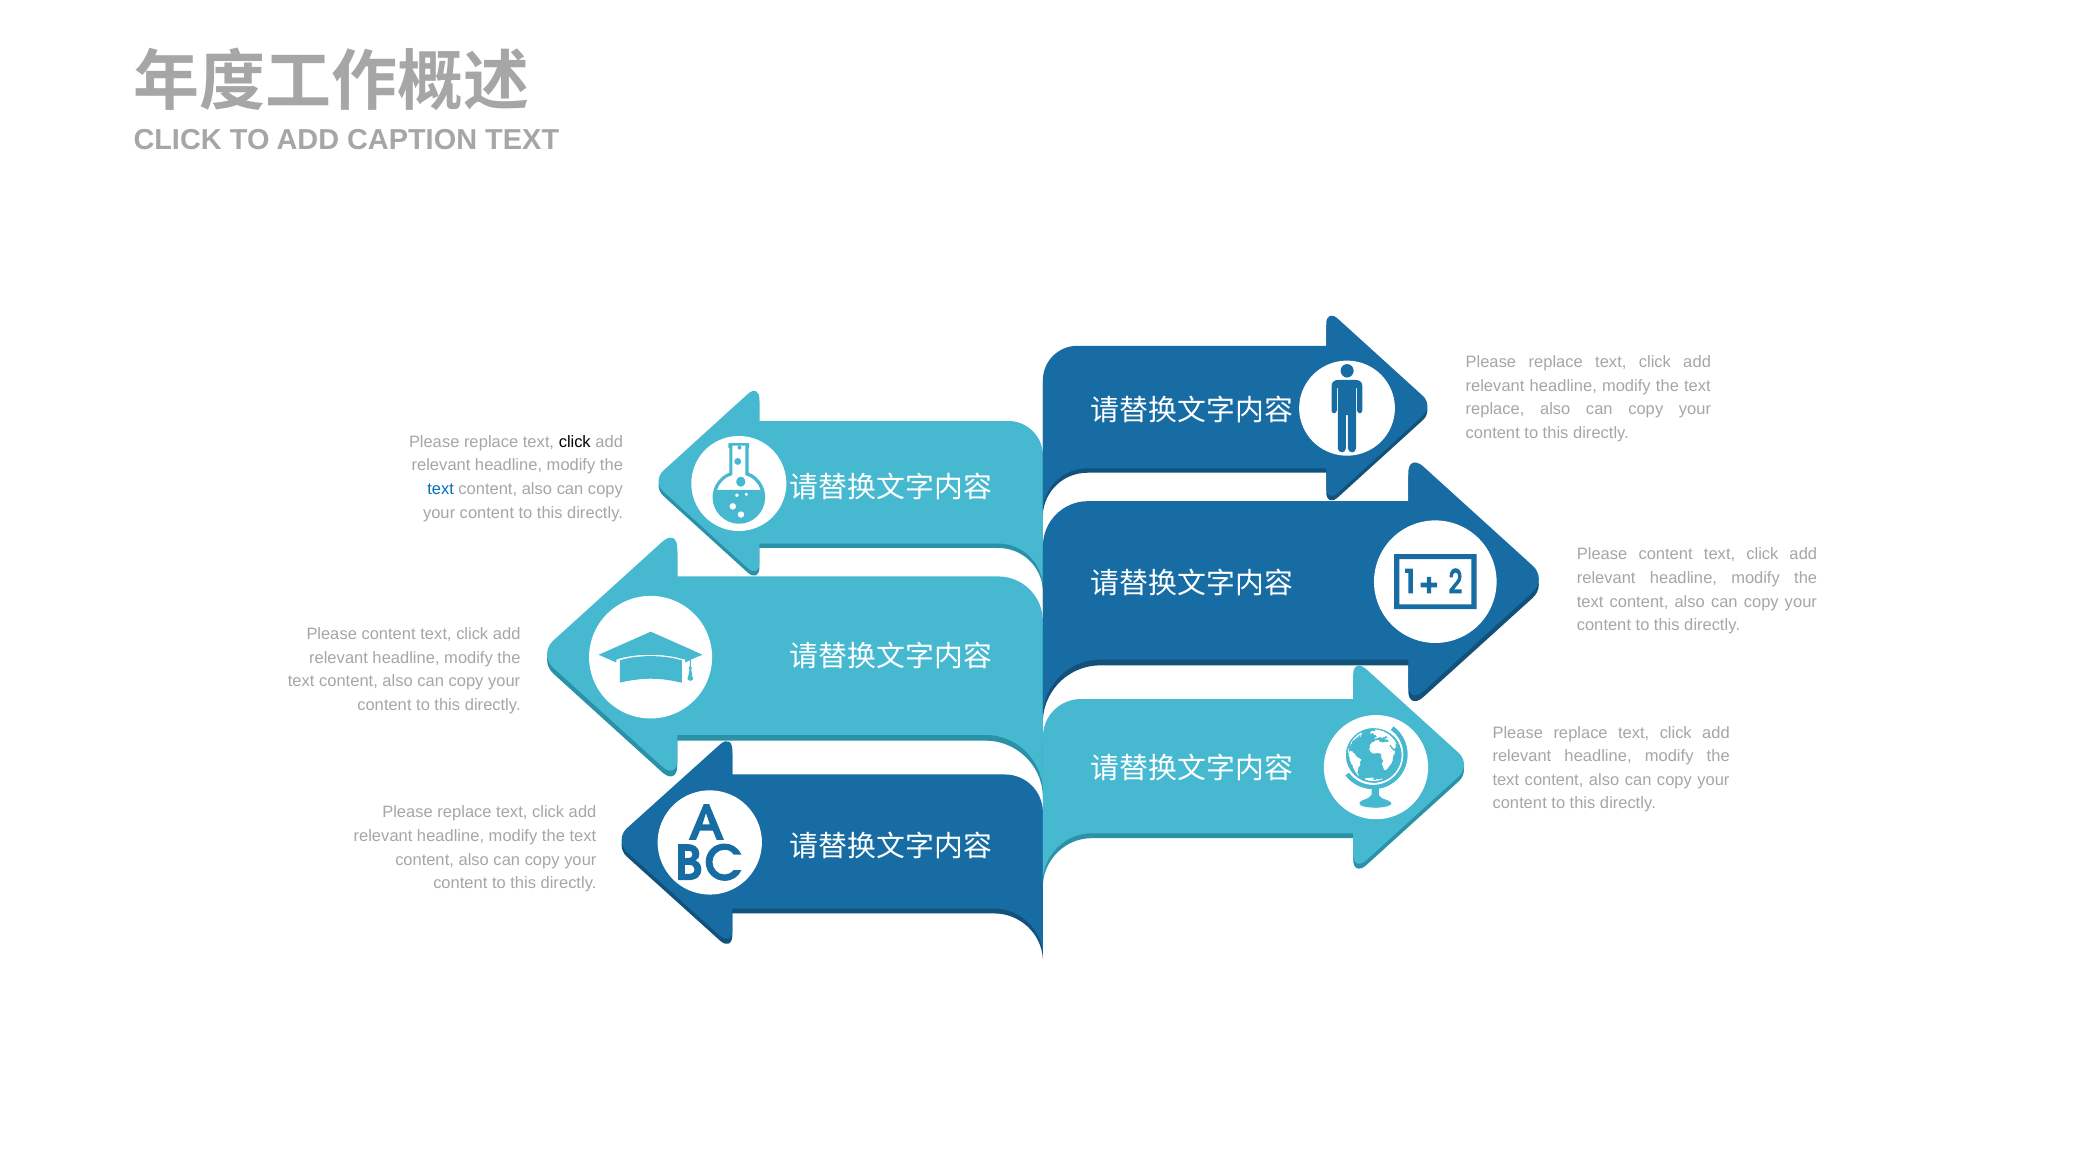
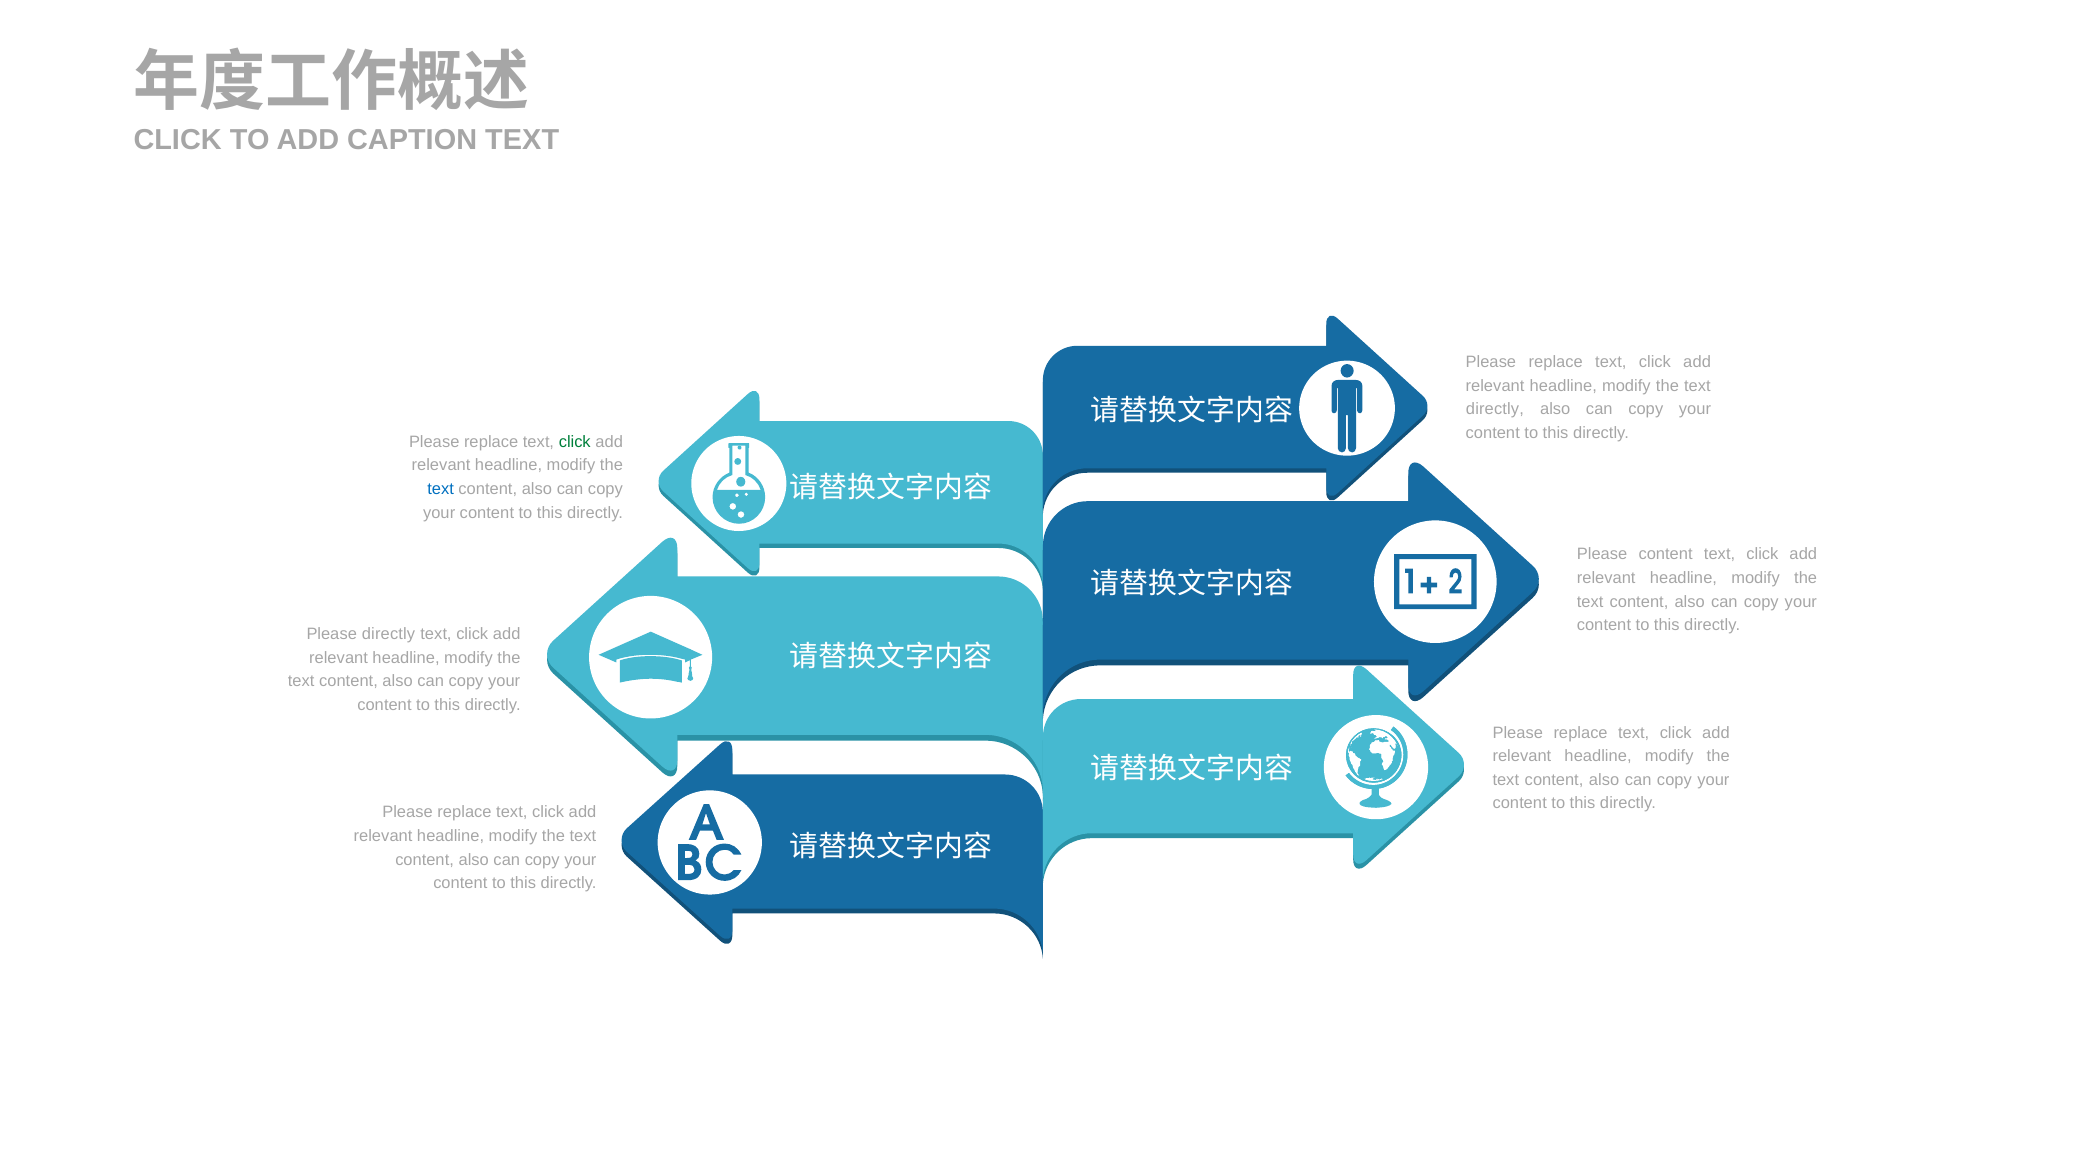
replace at (1495, 409): replace -> directly
click at (575, 442) colour: black -> green
content at (389, 634): content -> directly
